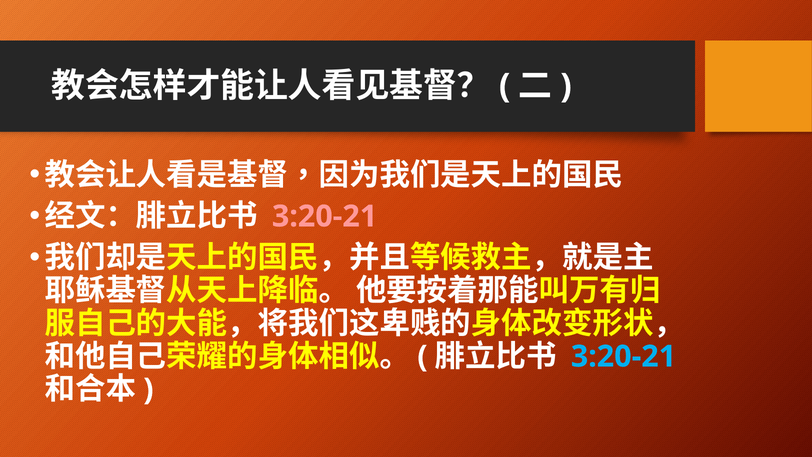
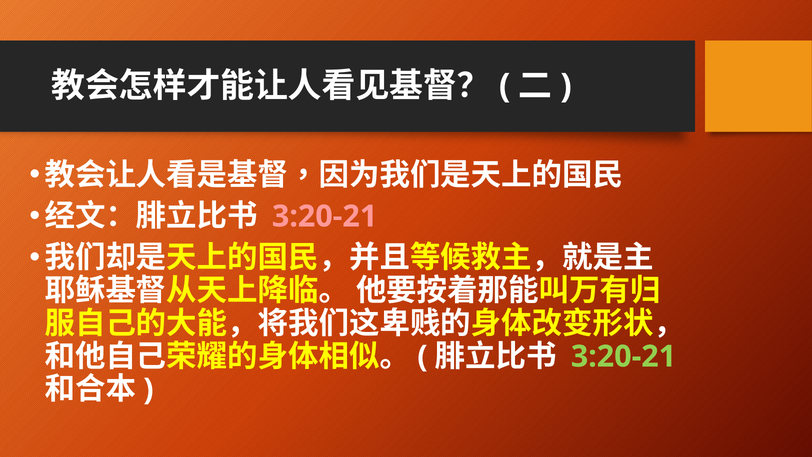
3:20-21 at (623, 356) colour: light blue -> light green
